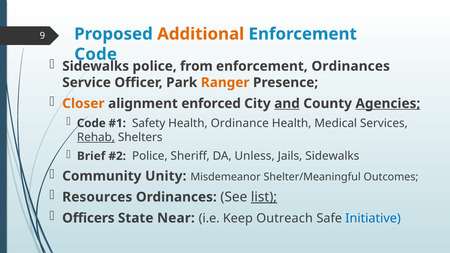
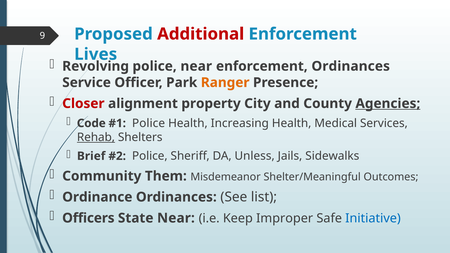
Additional colour: orange -> red
Code at (96, 54): Code -> Lives
Sidewalks at (96, 66): Sidewalks -> Revolving
police from: from -> near
Closer colour: orange -> red
enforced: enforced -> property
and underline: present -> none
Safety at (149, 123): Safety -> Police
Ordinance: Ordinance -> Increasing
Unity: Unity -> Them
Resources: Resources -> Ordinance
list underline: present -> none
Outreach: Outreach -> Improper
